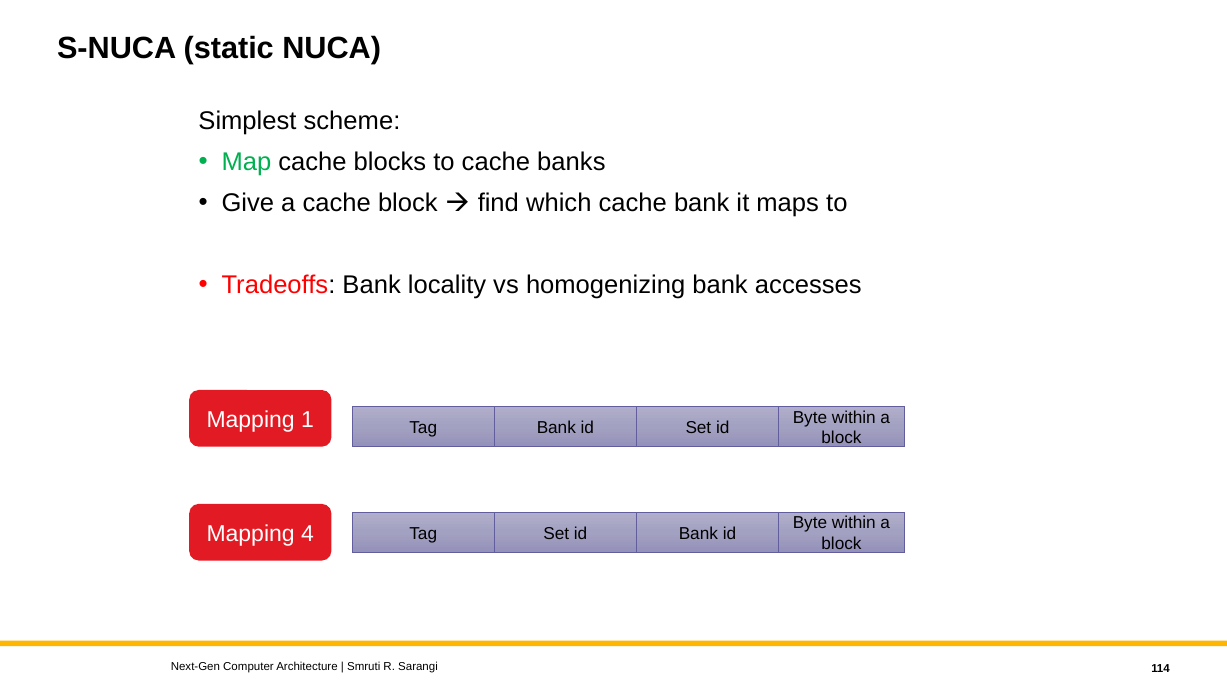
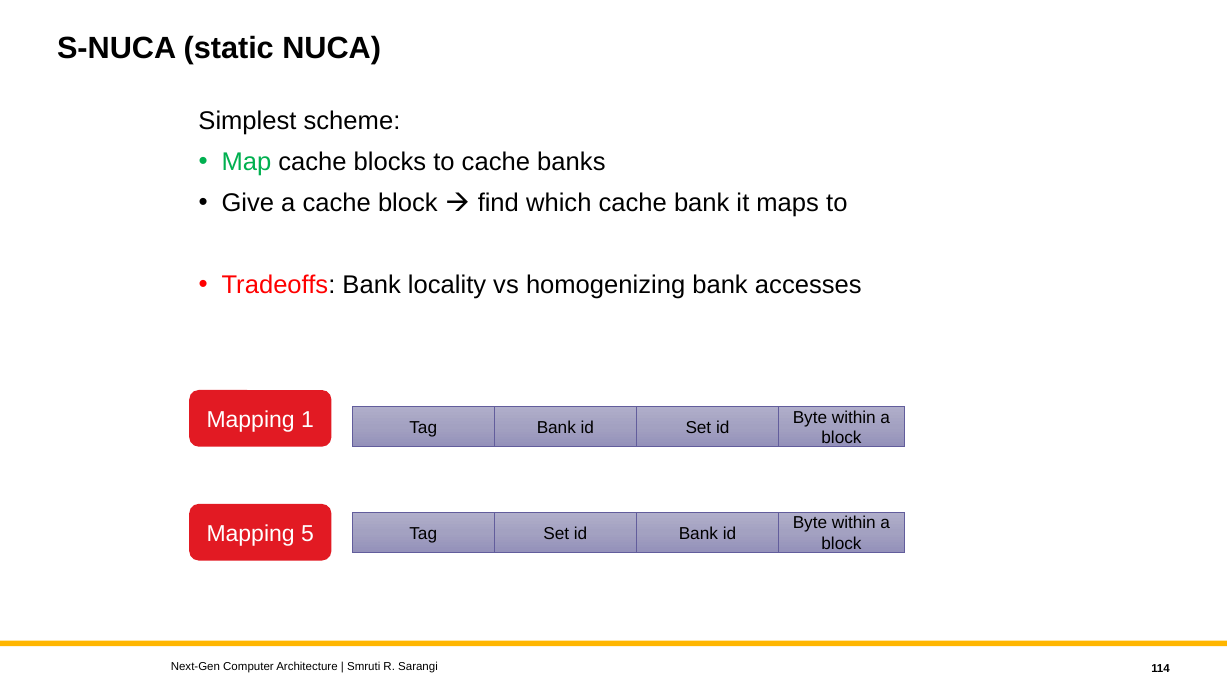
4: 4 -> 5
